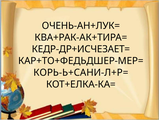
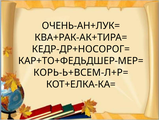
КЕДР-ДР+ИСЧЕЗАЕТ=: КЕДР-ДР+ИСЧЕЗАЕТ= -> КЕДР-ДР+НОСОРОГ=
КОРЬ-Ь+САНИ-Л+Р=: КОРЬ-Ь+САНИ-Л+Р= -> КОРЬ-Ь+ВСЕМ-Л+Р=
